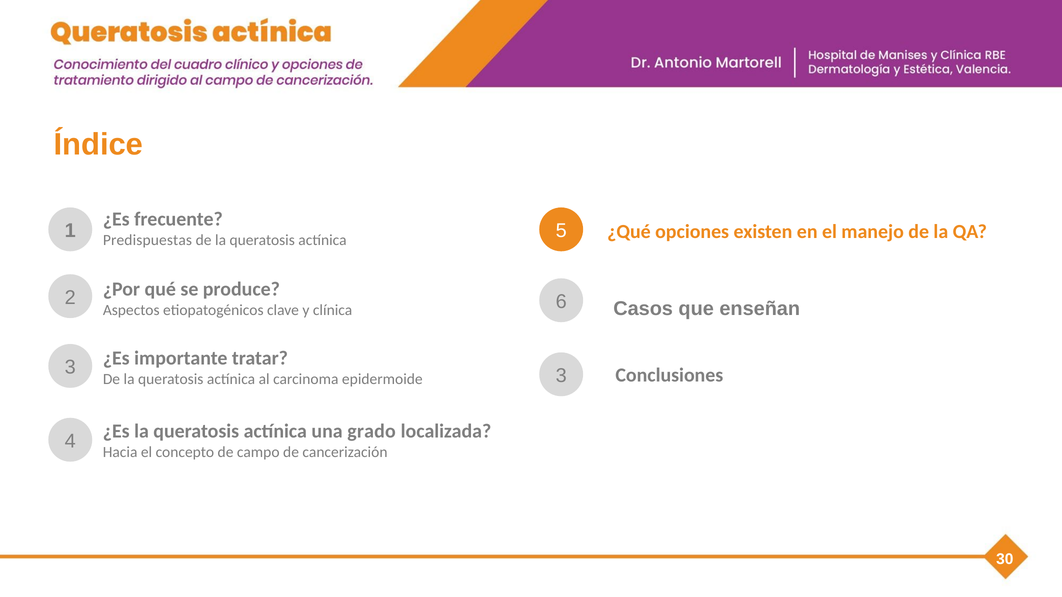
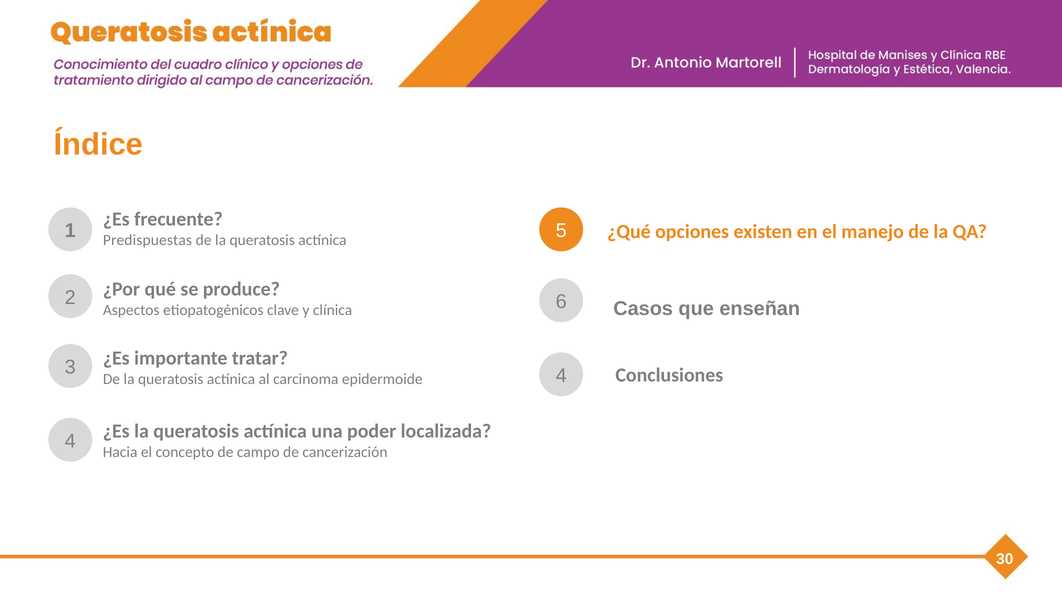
3 3: 3 -> 4
grado: grado -> poder
